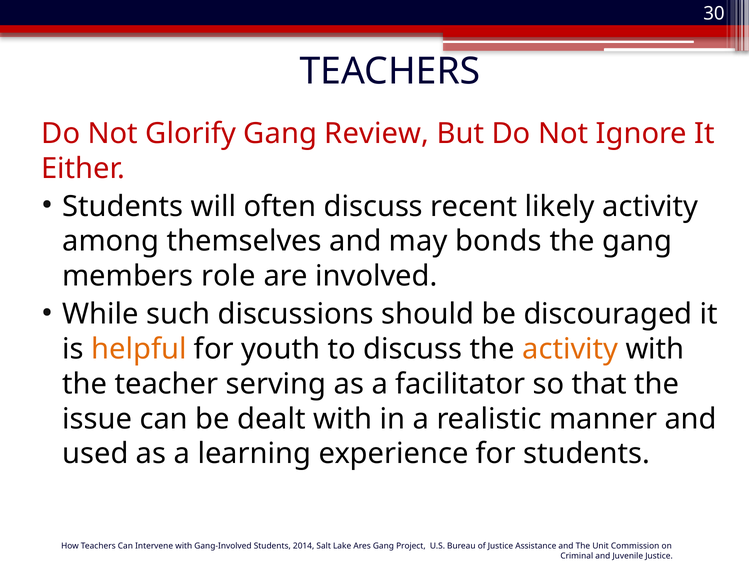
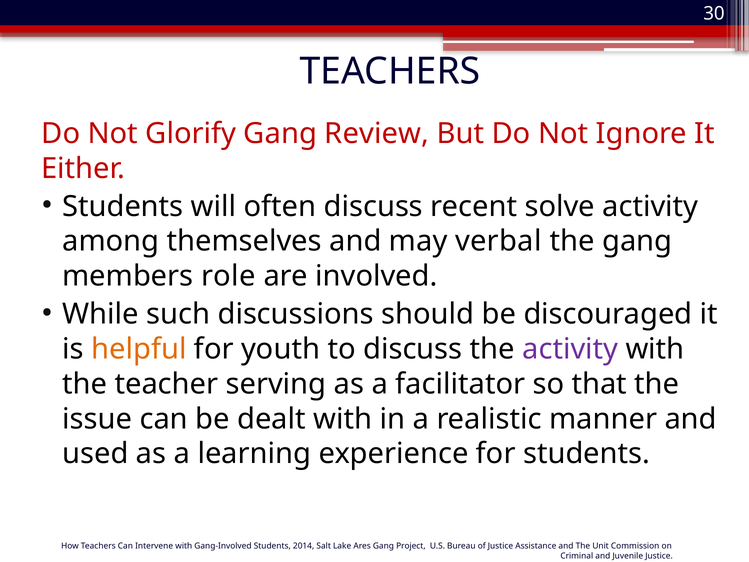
likely: likely -> solve
bonds: bonds -> verbal
activity at (570, 349) colour: orange -> purple
